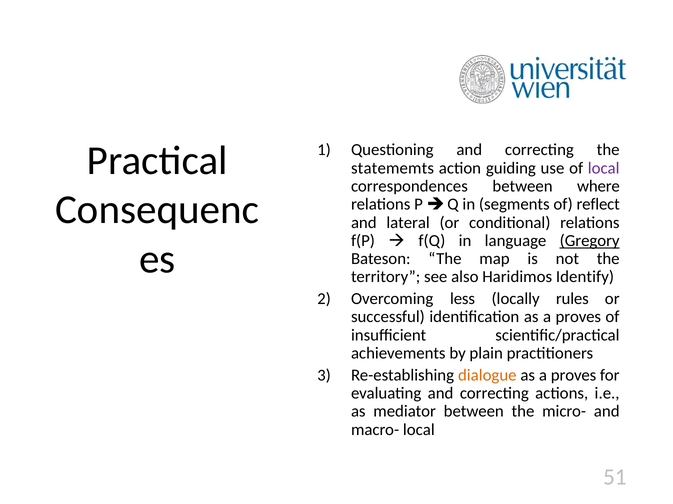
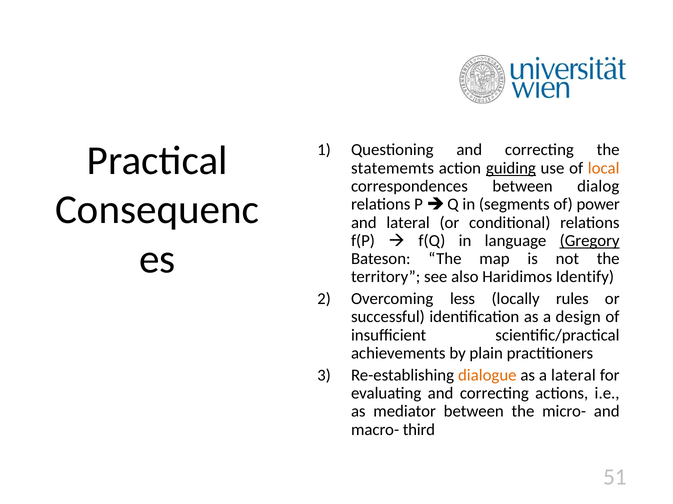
guiding underline: none -> present
local at (604, 168) colour: purple -> orange
where: where -> dialog
reflect: reflect -> power
identification as a proves: proves -> design
proves at (574, 376): proves -> lateral
macro- local: local -> third
